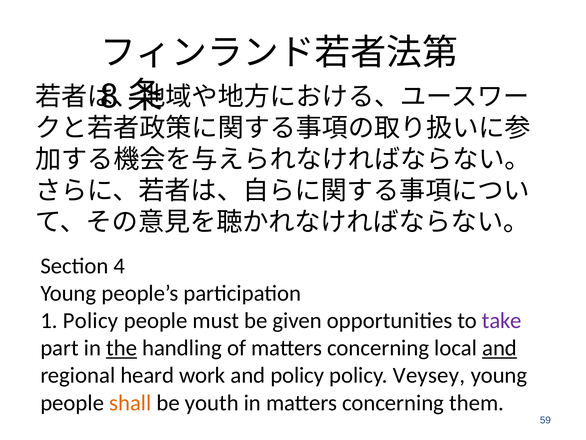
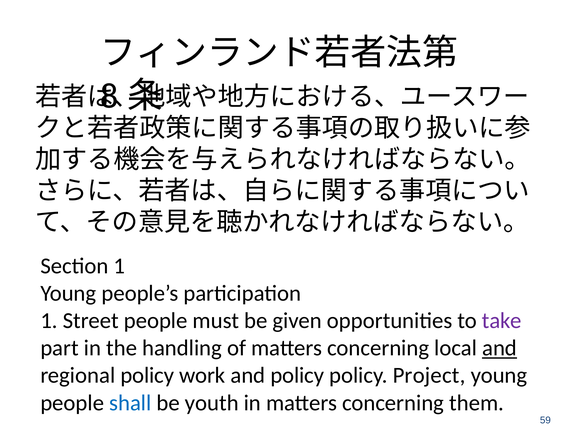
Section 4: 4 -> 1
1 Policy: Policy -> Street
the underline: present -> none
regional heard: heard -> policy
Veysey: Veysey -> Project
shall colour: orange -> blue
